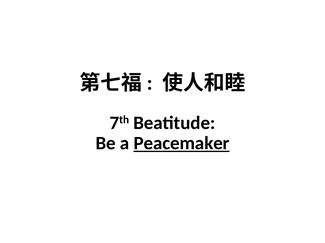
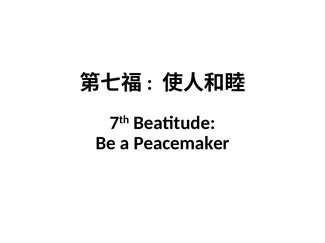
Peacemaker underline: present -> none
